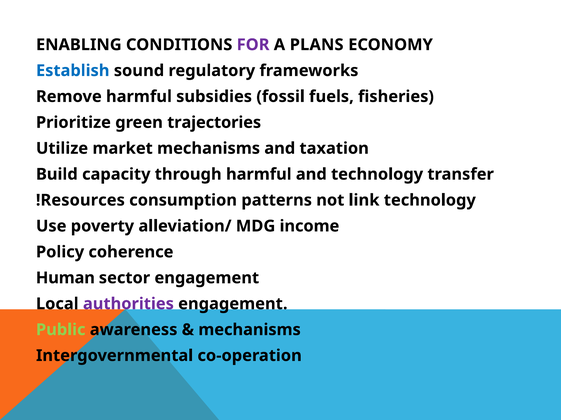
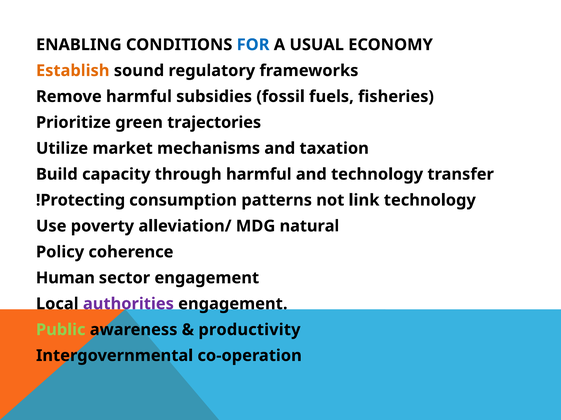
FOR colour: purple -> blue
PLANS: PLANS -> USUAL
Establish colour: blue -> orange
Resources: Resources -> Protecting
income: income -> natural
mechanisms at (250, 330): mechanisms -> productivity
